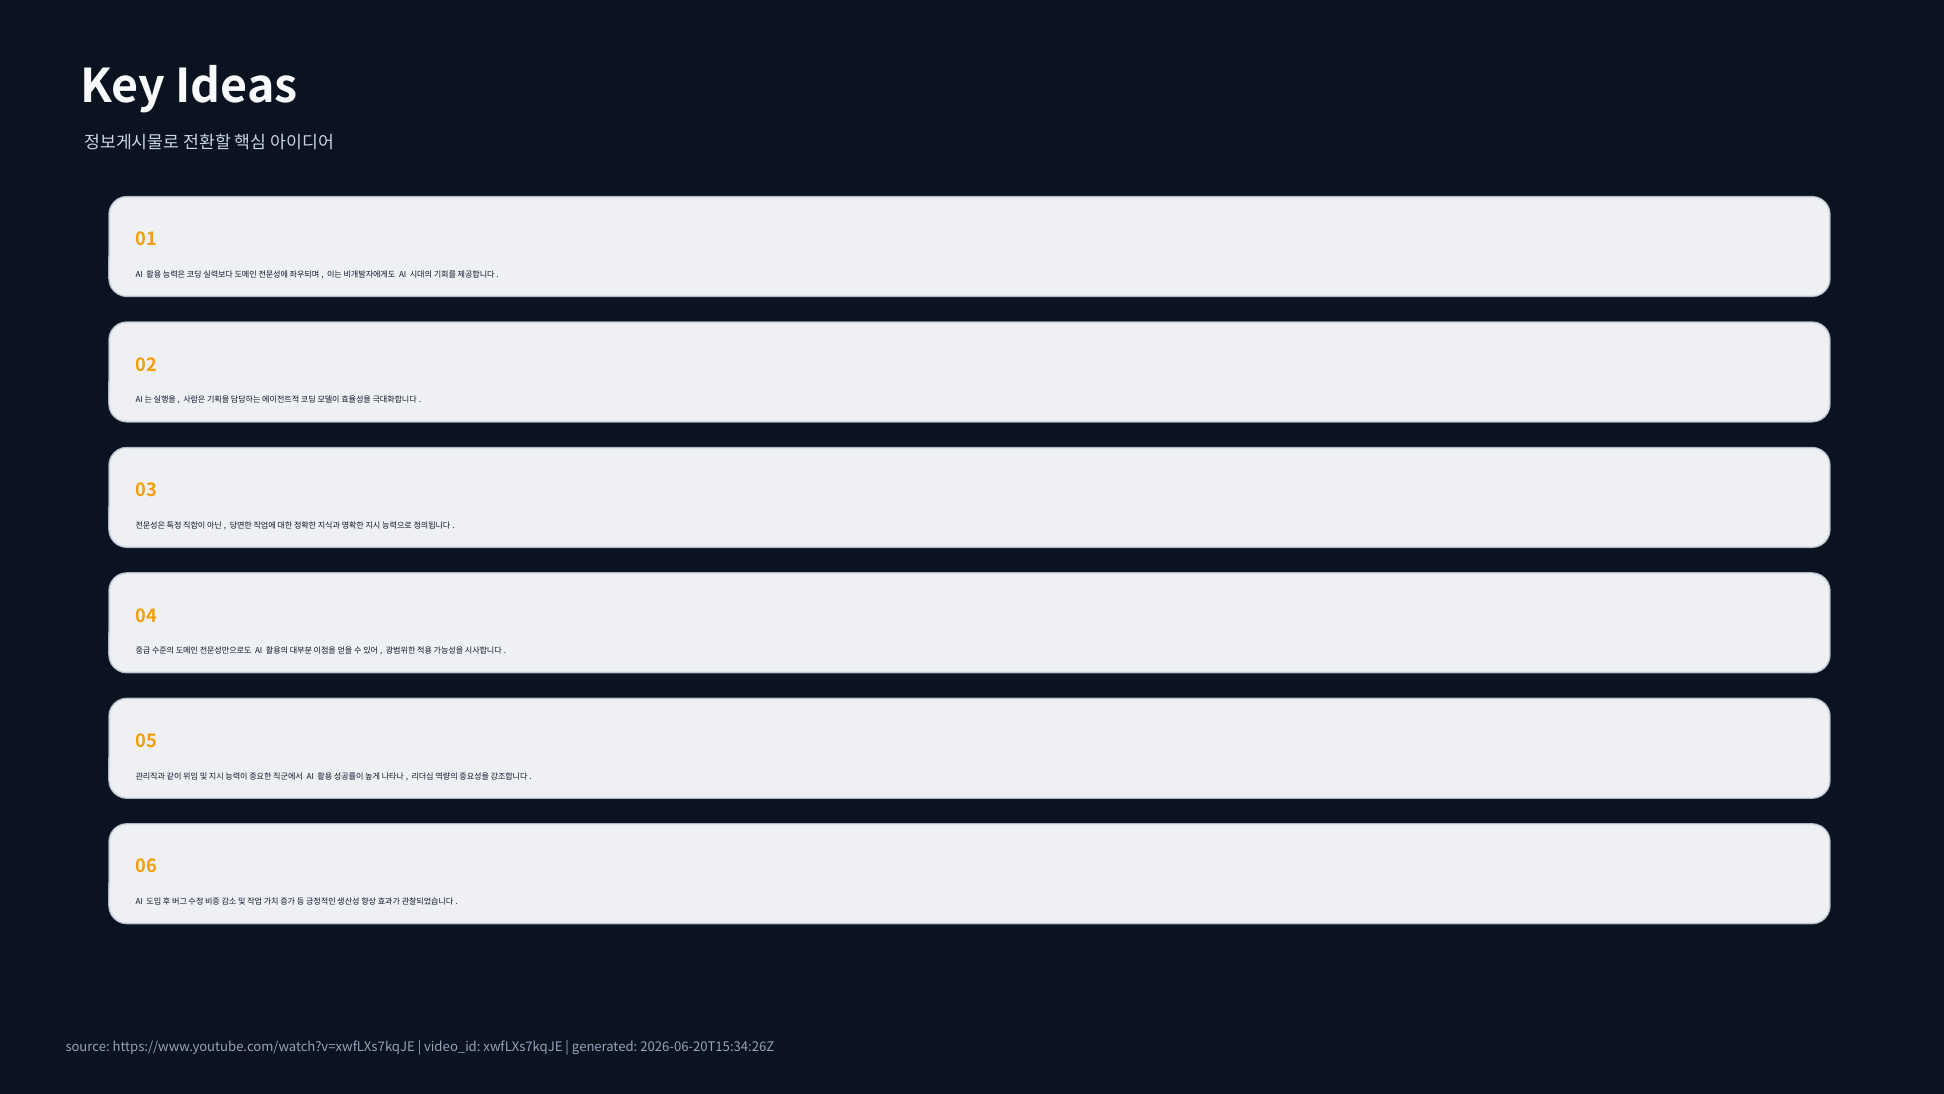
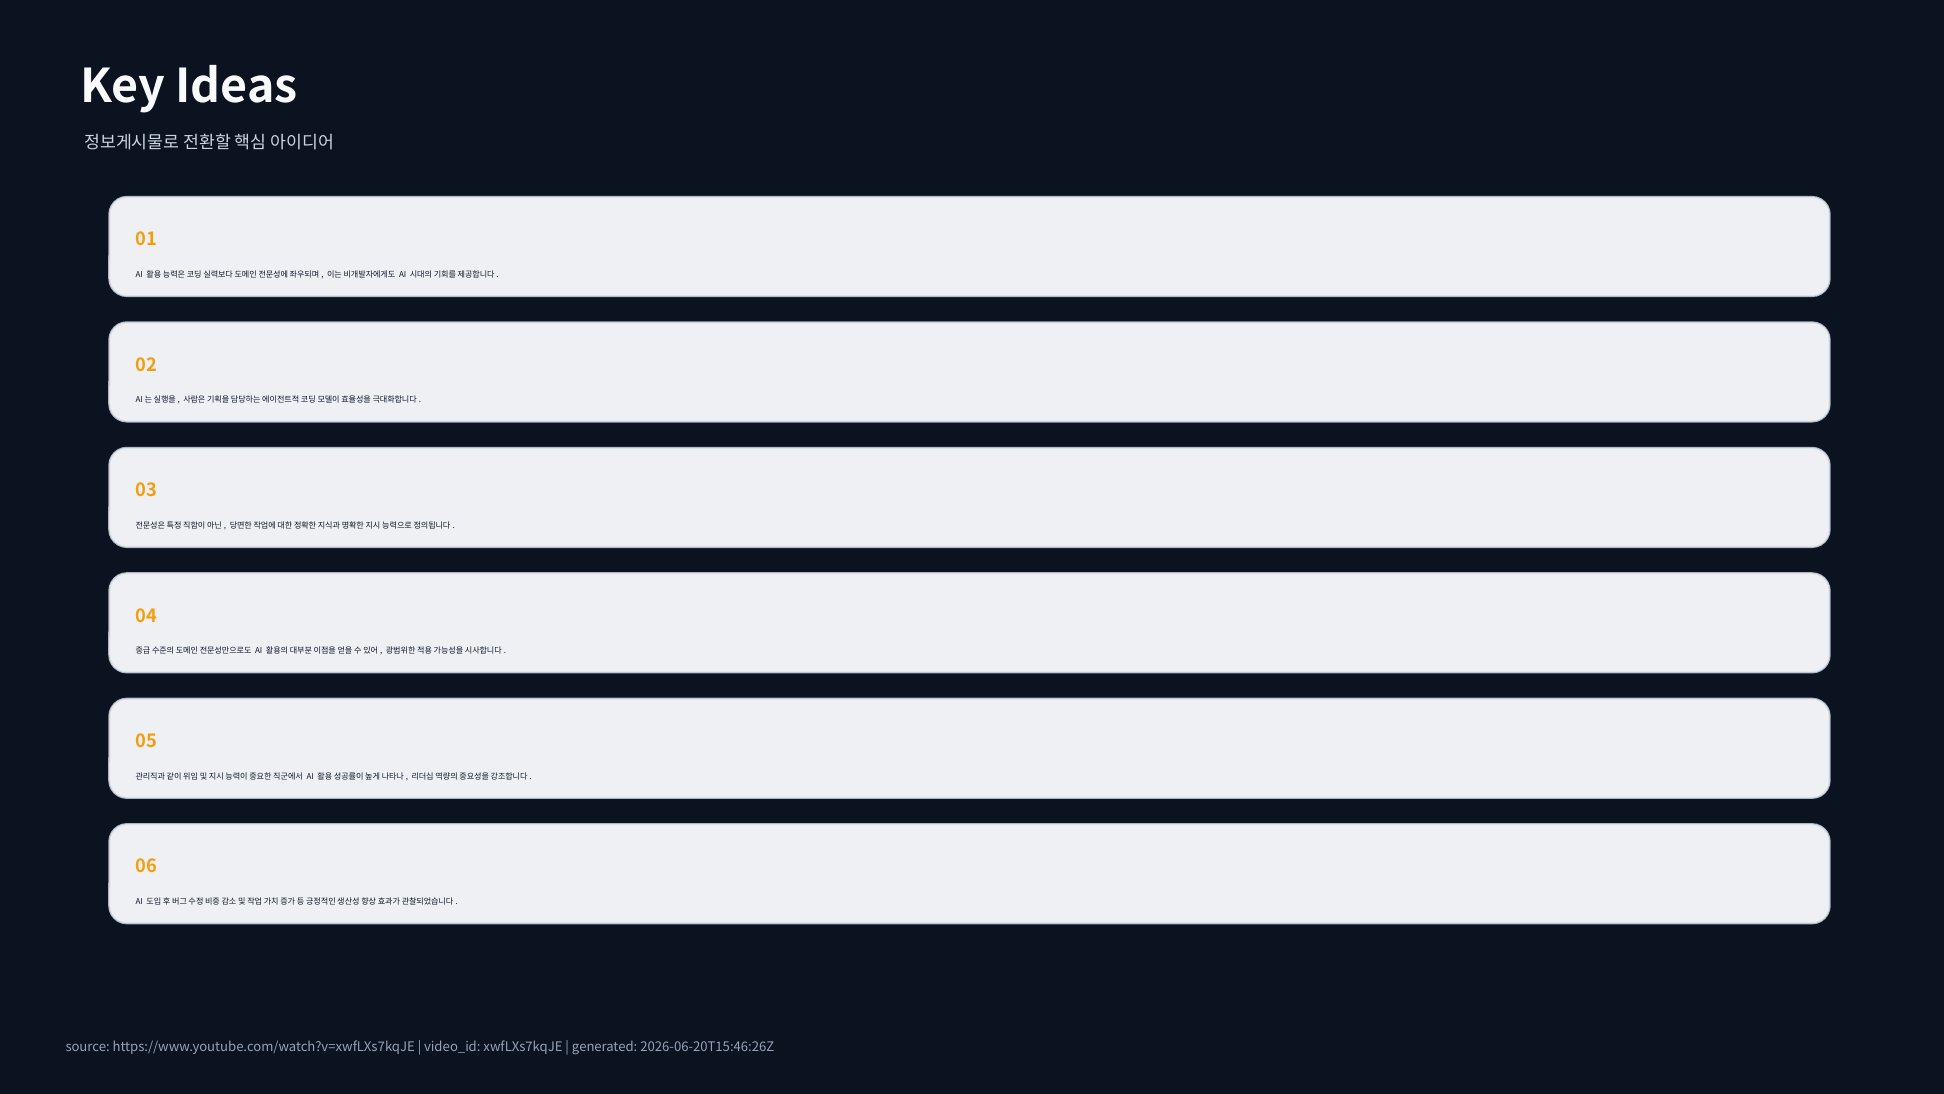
2026-06-20T15:34:26Z: 2026-06-20T15:34:26Z -> 2026-06-20T15:46:26Z
